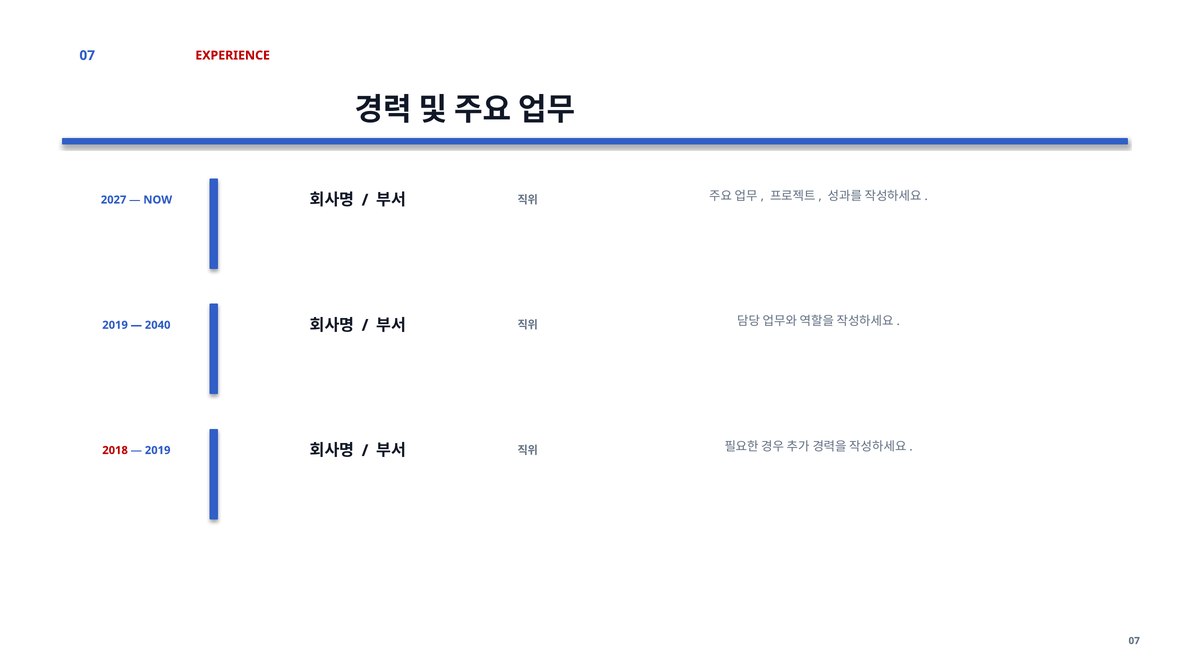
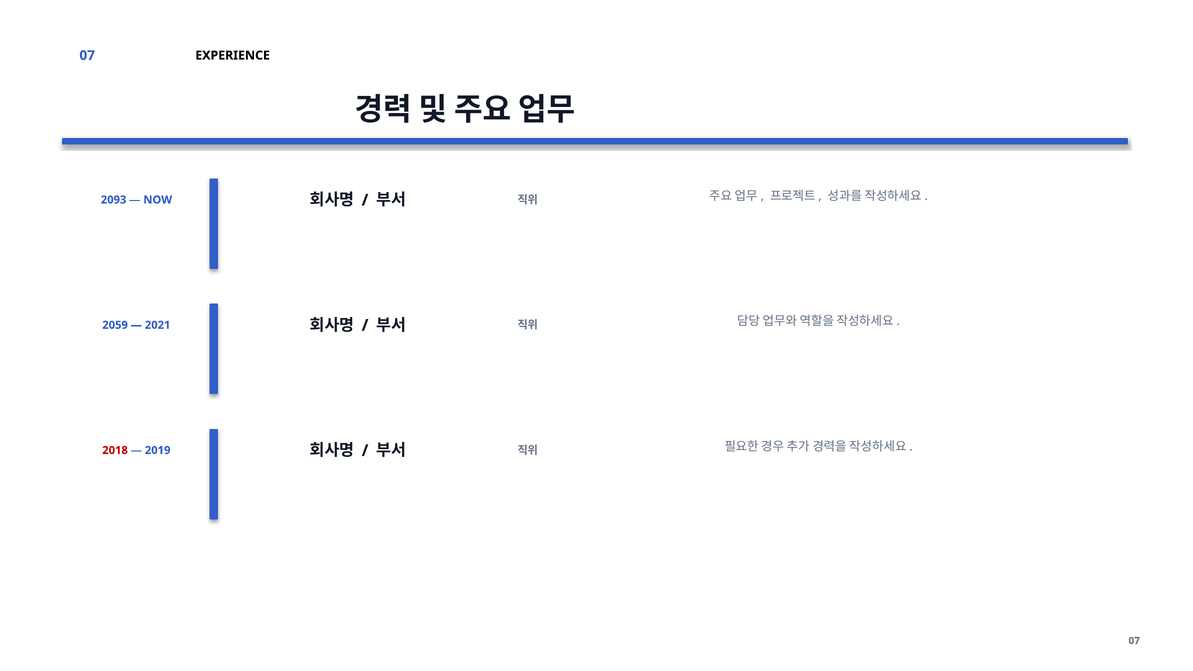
EXPERIENCE colour: red -> black
2027: 2027 -> 2093
2019 at (115, 325): 2019 -> 2059
2040: 2040 -> 2021
